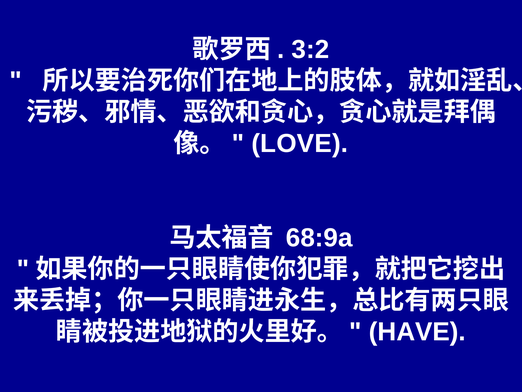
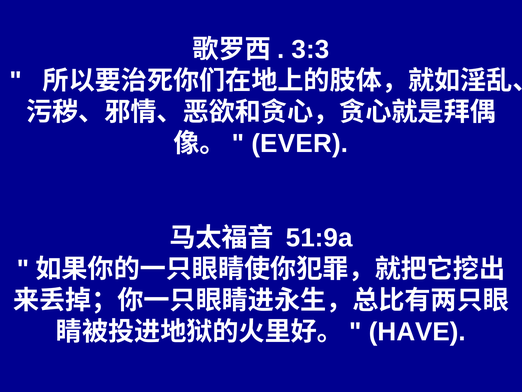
3:2: 3:2 -> 3:3
LOVE: LOVE -> EVER
68:9a: 68:9a -> 51:9a
